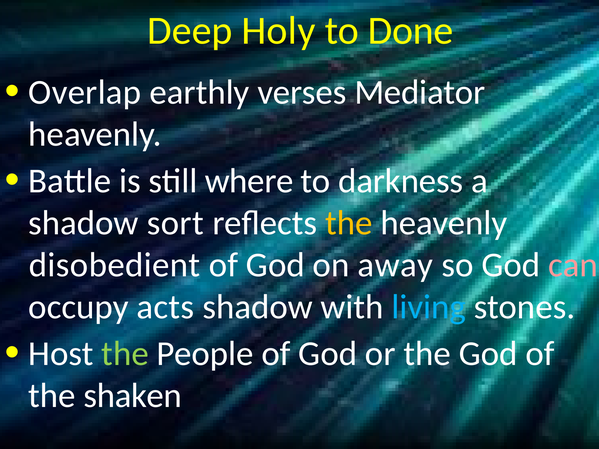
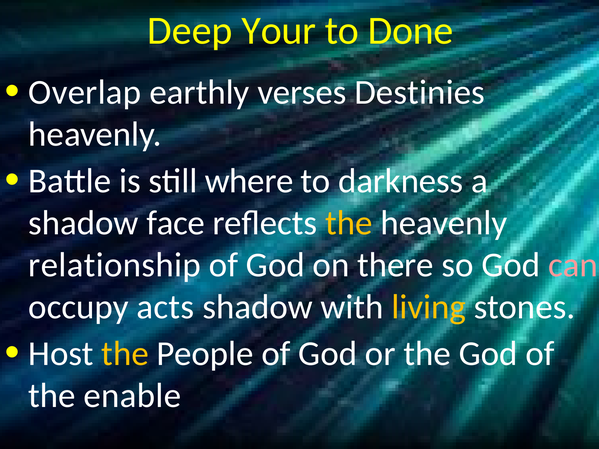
Holy: Holy -> Your
Mediator: Mediator -> Destinies
sort: sort -> face
disobedient: disobedient -> relationship
away: away -> there
living colour: light blue -> yellow
the at (125, 354) colour: light green -> yellow
shaken: shaken -> enable
